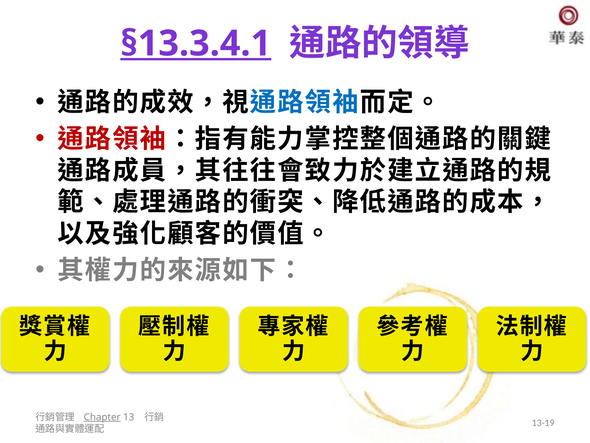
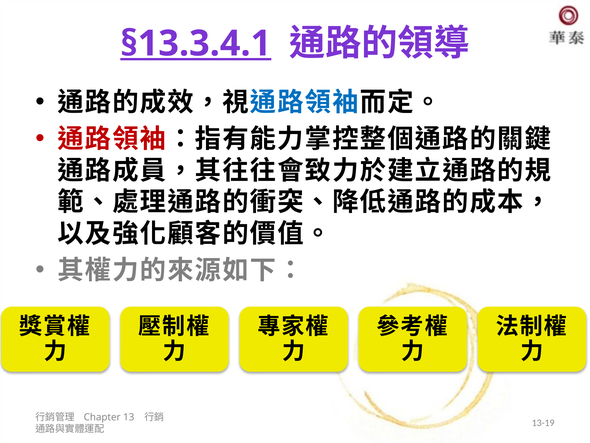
Chapter underline: present -> none
